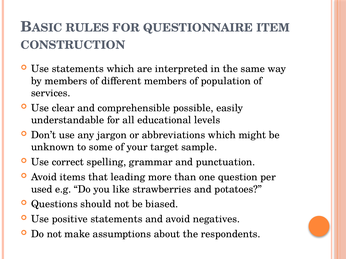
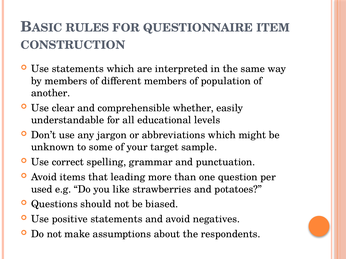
services: services -> another
possible: possible -> whether
